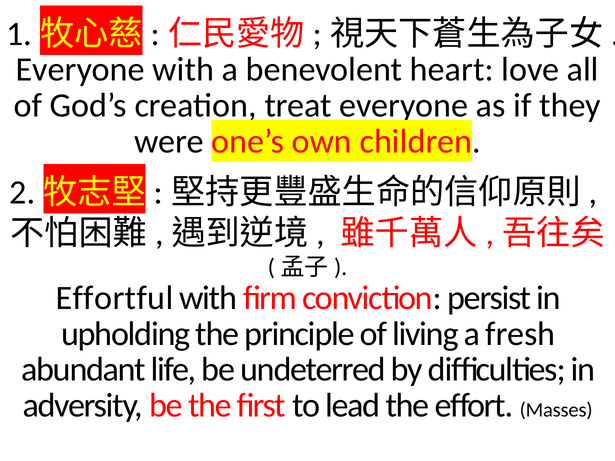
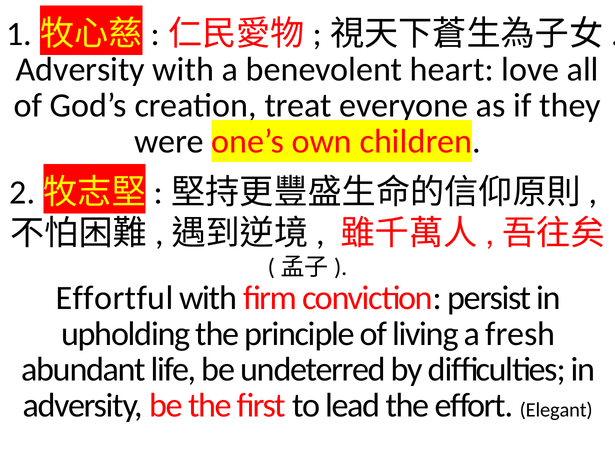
Everyone at (80, 70): Everyone -> Adversity
Masses: Masses -> Elegant
